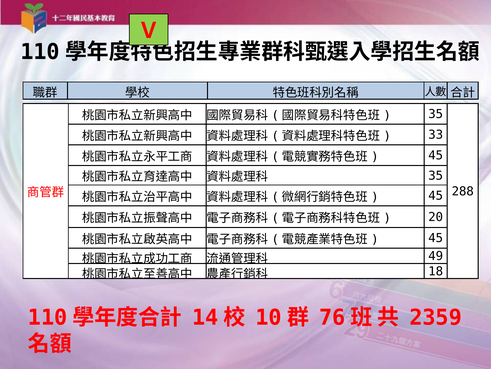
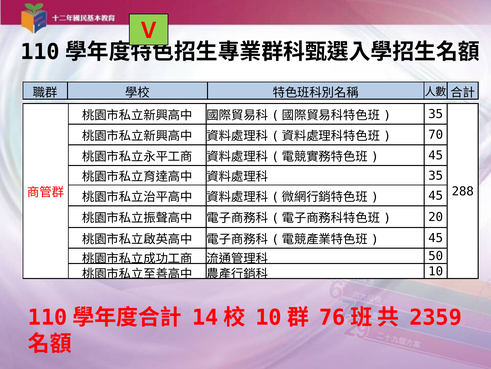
33: 33 -> 70
49: 49 -> 50
18: 18 -> 10
